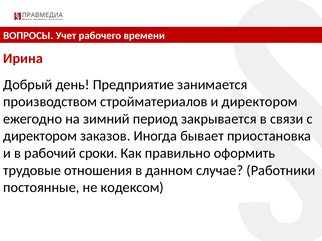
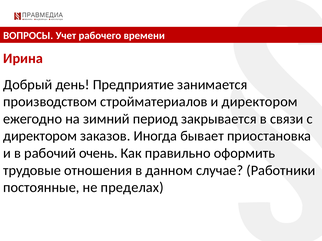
сроки: сроки -> очень
кодексом: кодексом -> пределах
